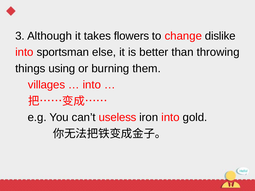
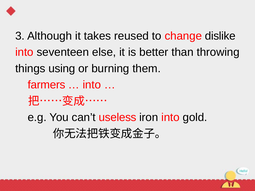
flowers: flowers -> reused
sportsman: sportsman -> seventeen
villages: villages -> farmers
